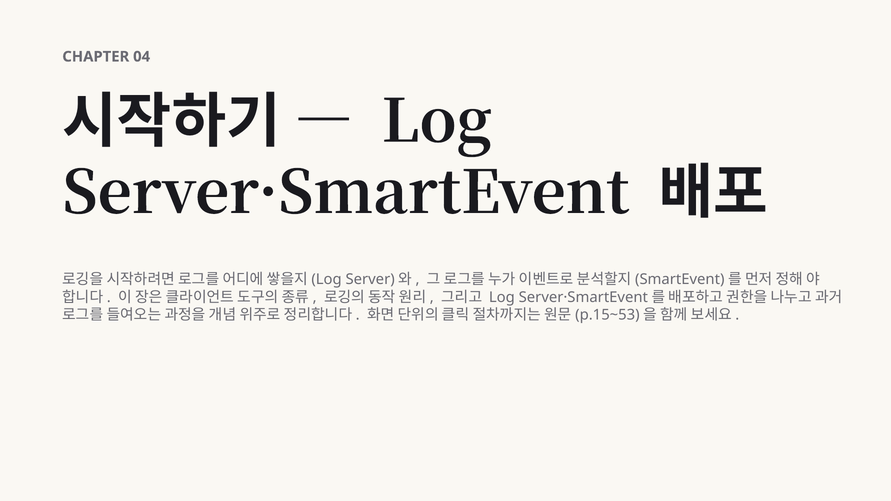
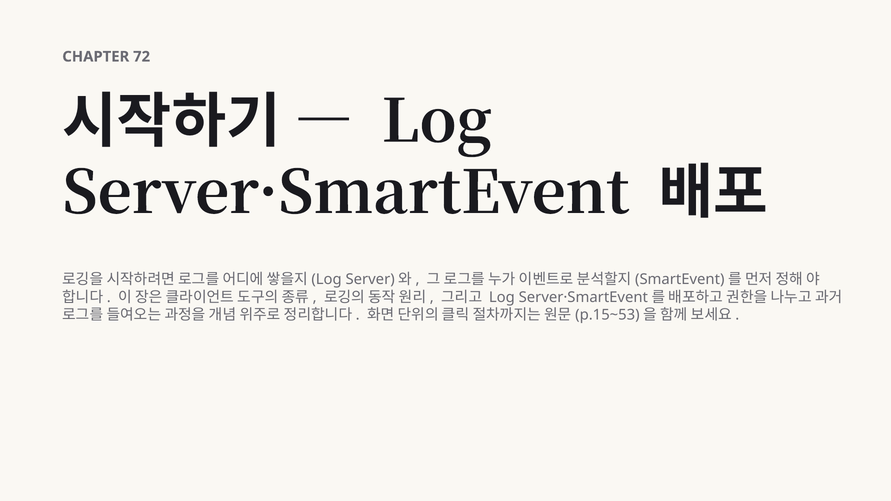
04: 04 -> 72
